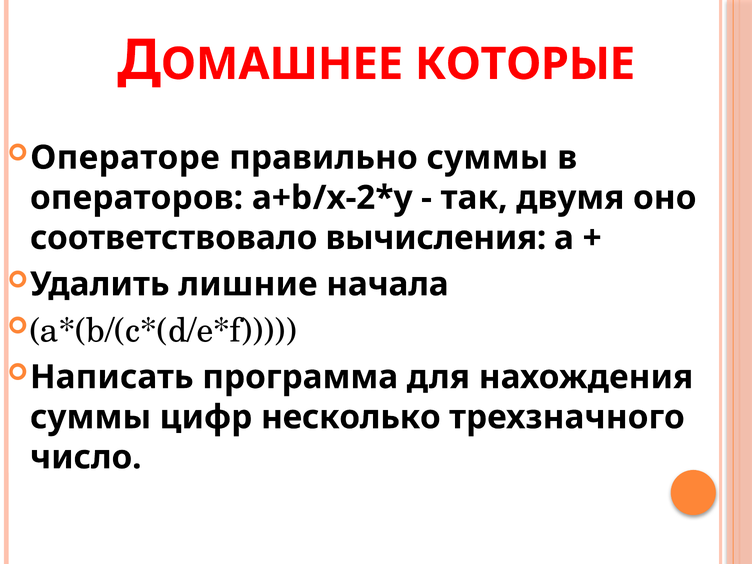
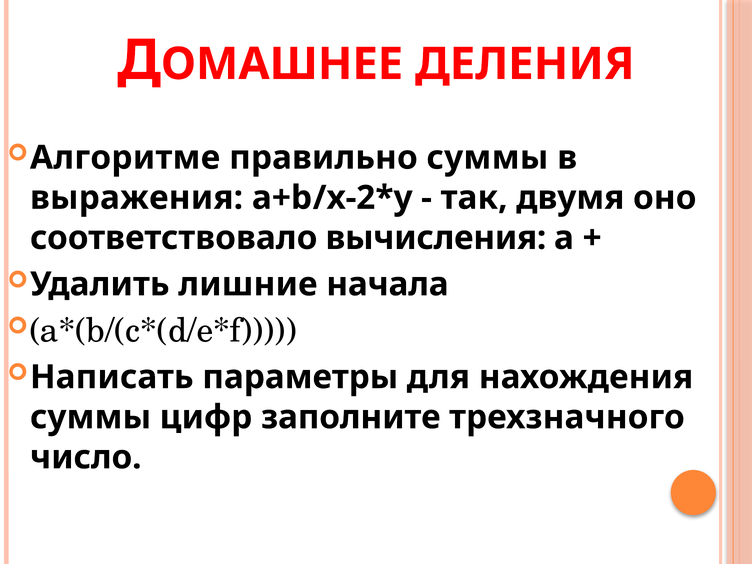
КОТОРЫЕ: КОТОРЫЕ -> ДЕЛЕНИЯ
Операторе: Операторе -> Алгоритме
операторов: операторов -> выражения
программа: программа -> параметры
несколько: несколько -> заполните
